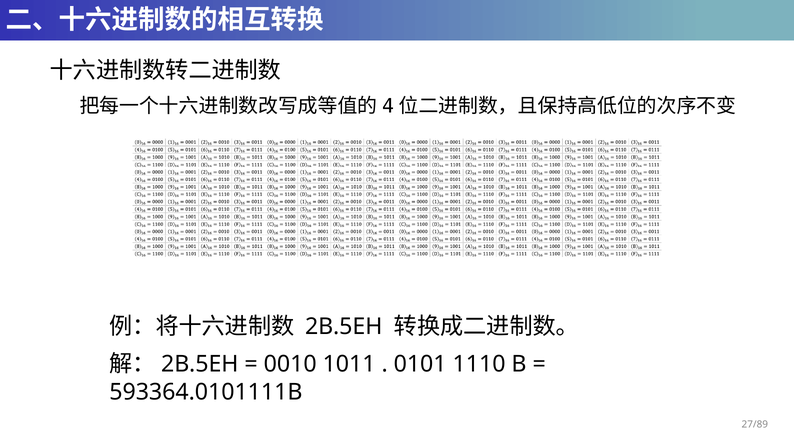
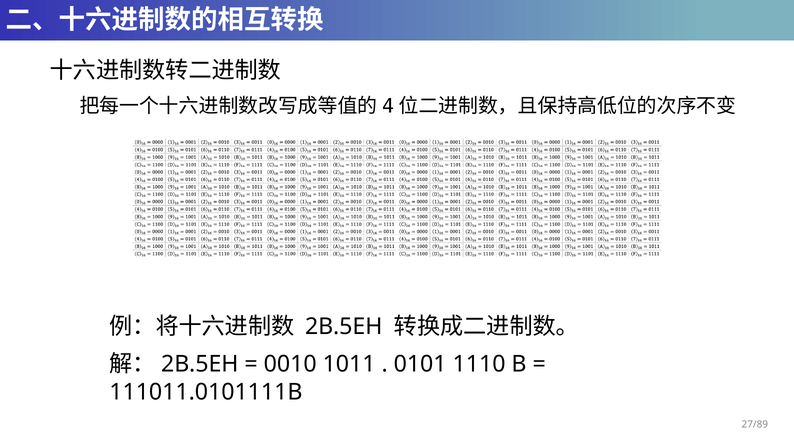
593364.0101111B: 593364.0101111B -> 111011.0101111B
